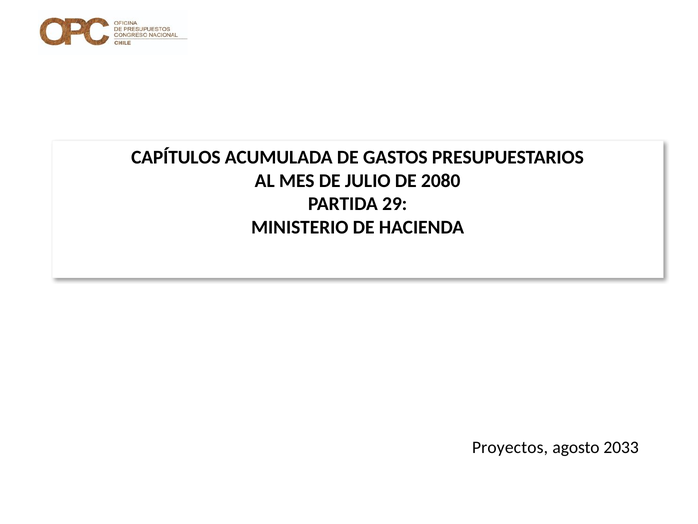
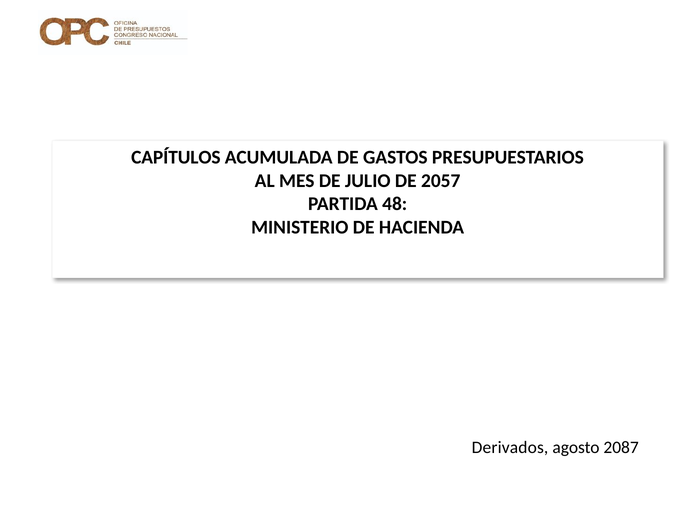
2080: 2080 -> 2057
29: 29 -> 48
Proyectos: Proyectos -> Derivados
2033: 2033 -> 2087
